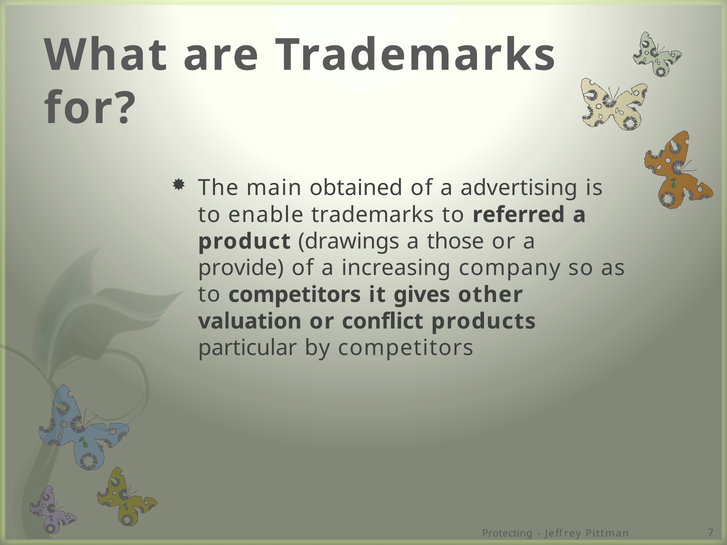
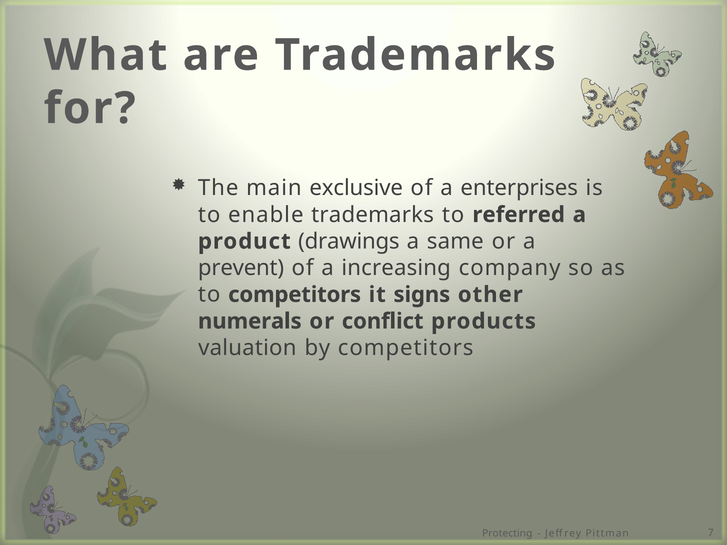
obtained: obtained -> exclusive
advertising: advertising -> enterprises
those: those -> same
provide: provide -> prevent
gives: gives -> signs
valuation: valuation -> numerals
particular: particular -> valuation
